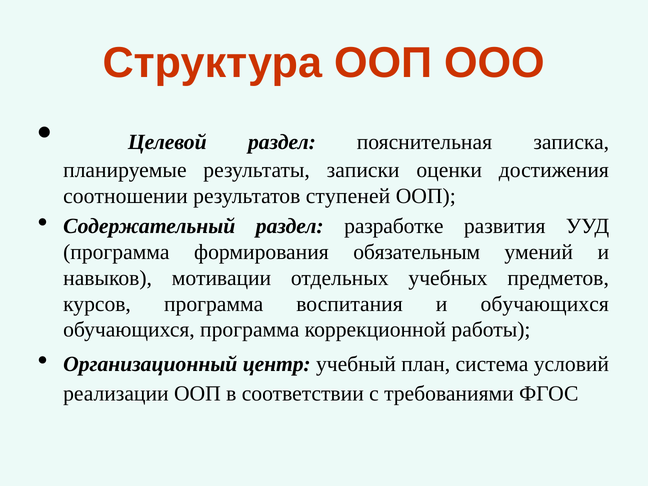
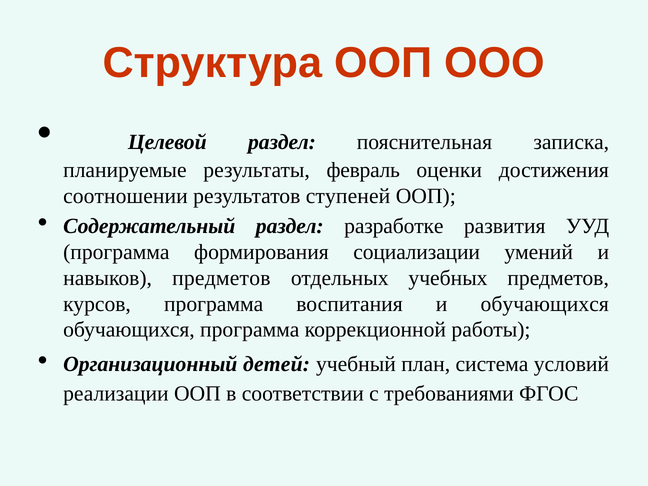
записки: записки -> февраль
обязательным: обязательным -> социализации
навыков мотивации: мотивации -> предметов
центр: центр -> детей
